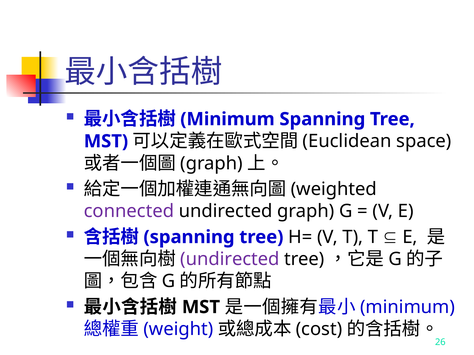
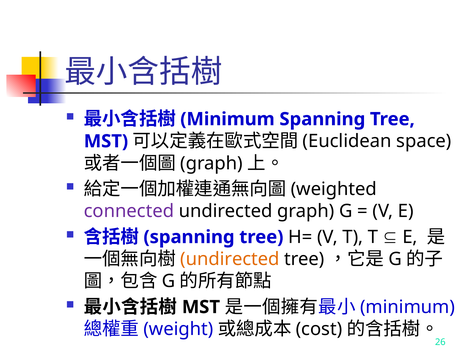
undirected at (230, 260) colour: purple -> orange
